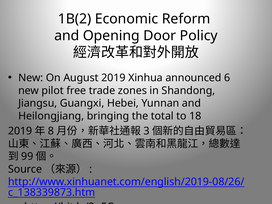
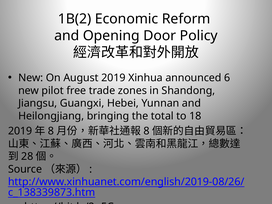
3 at (146, 131): 3 -> 8
99: 99 -> 28
